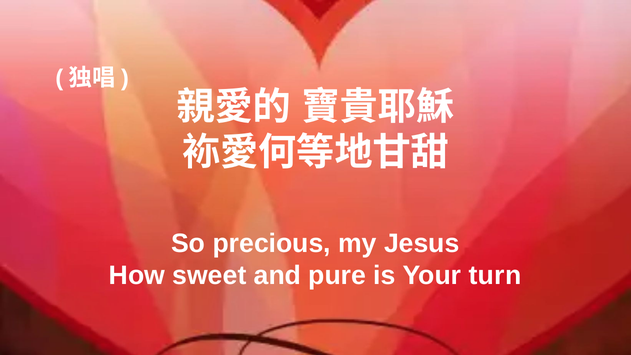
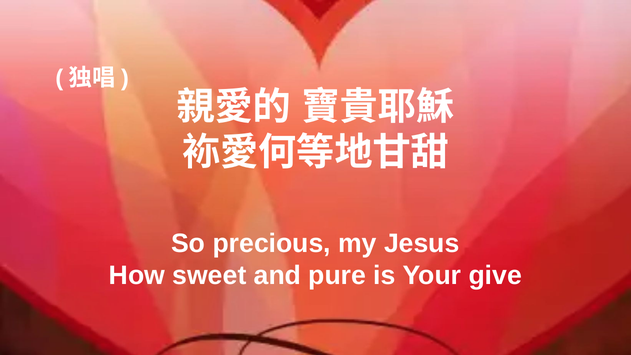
turn: turn -> give
